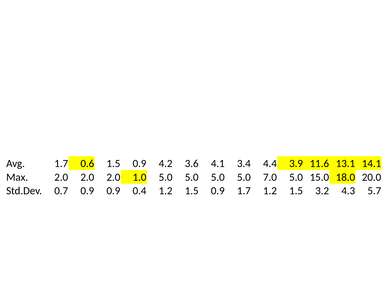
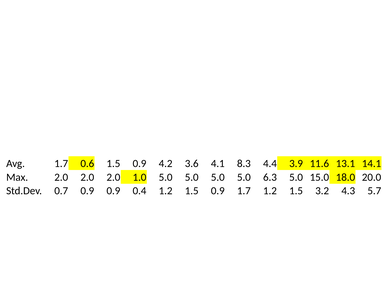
3.4: 3.4 -> 8.3
7.0: 7.0 -> 6.3
